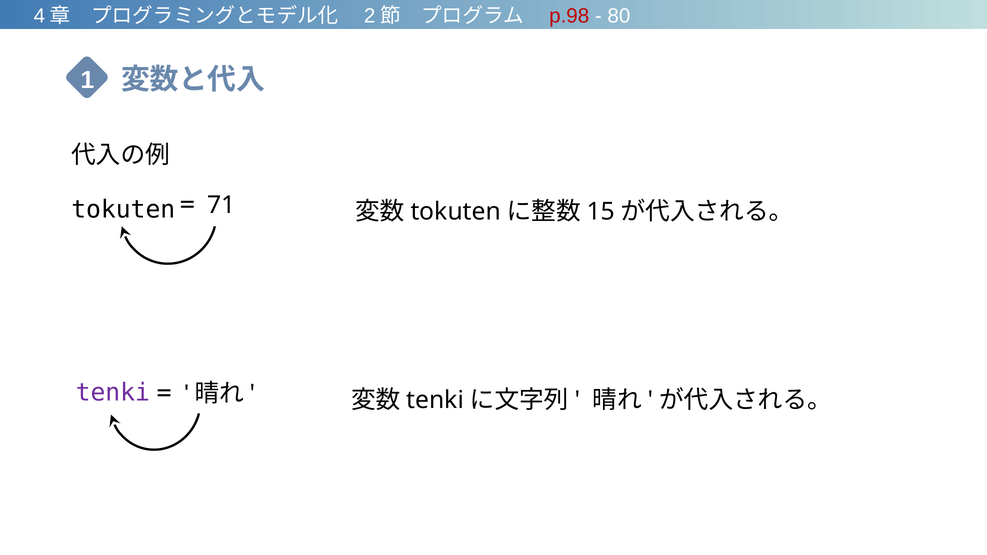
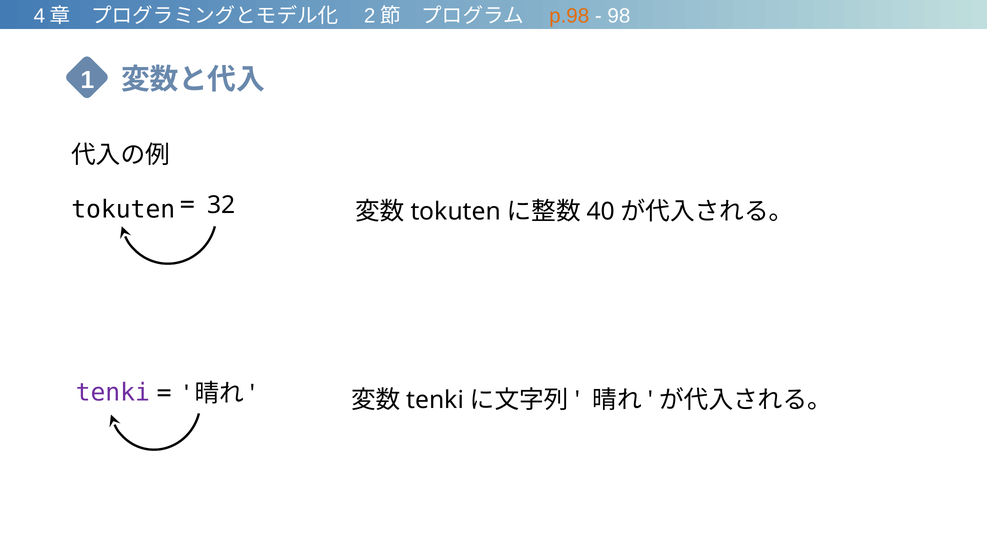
p.98 colour: red -> orange
80: 80 -> 98
71: 71 -> 32
15: 15 -> 40
